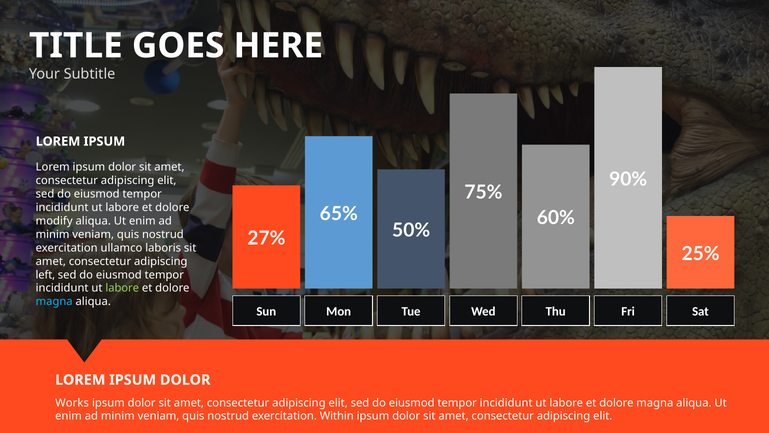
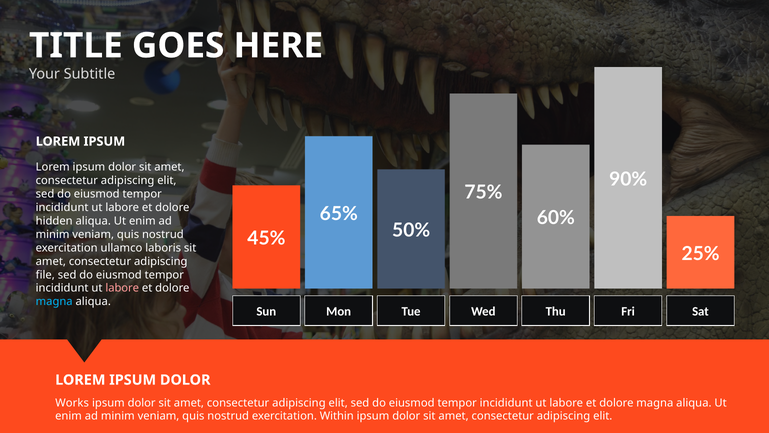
modify: modify -> hidden
27%: 27% -> 45%
left: left -> file
labore at (122, 288) colour: light green -> pink
